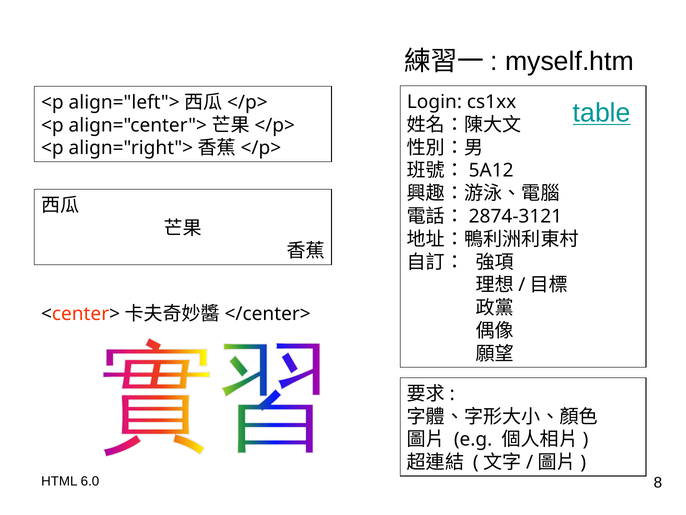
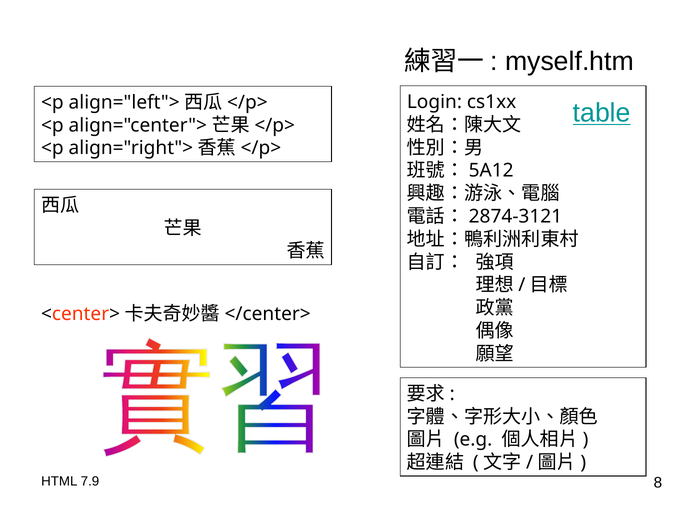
6.0: 6.0 -> 7.9
